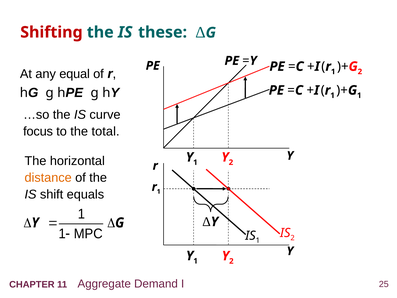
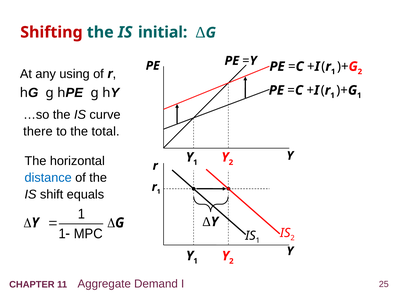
these: these -> initial
equal: equal -> using
focus: focus -> there
distance colour: orange -> blue
